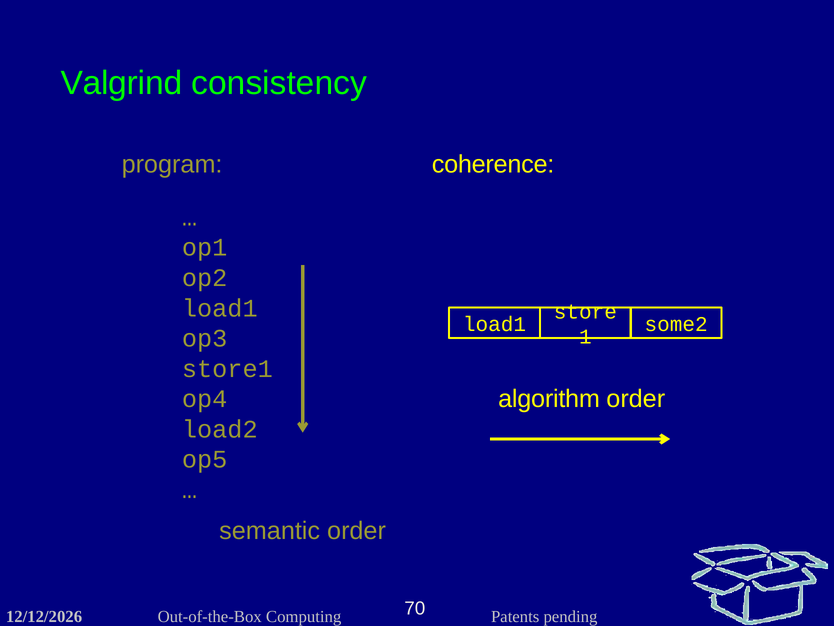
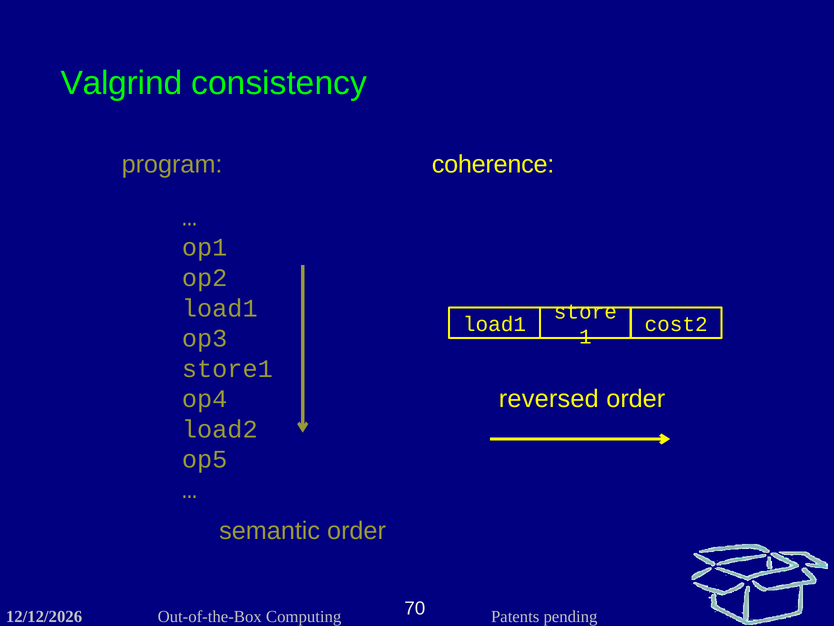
some2: some2 -> cost2
algorithm: algorithm -> reversed
